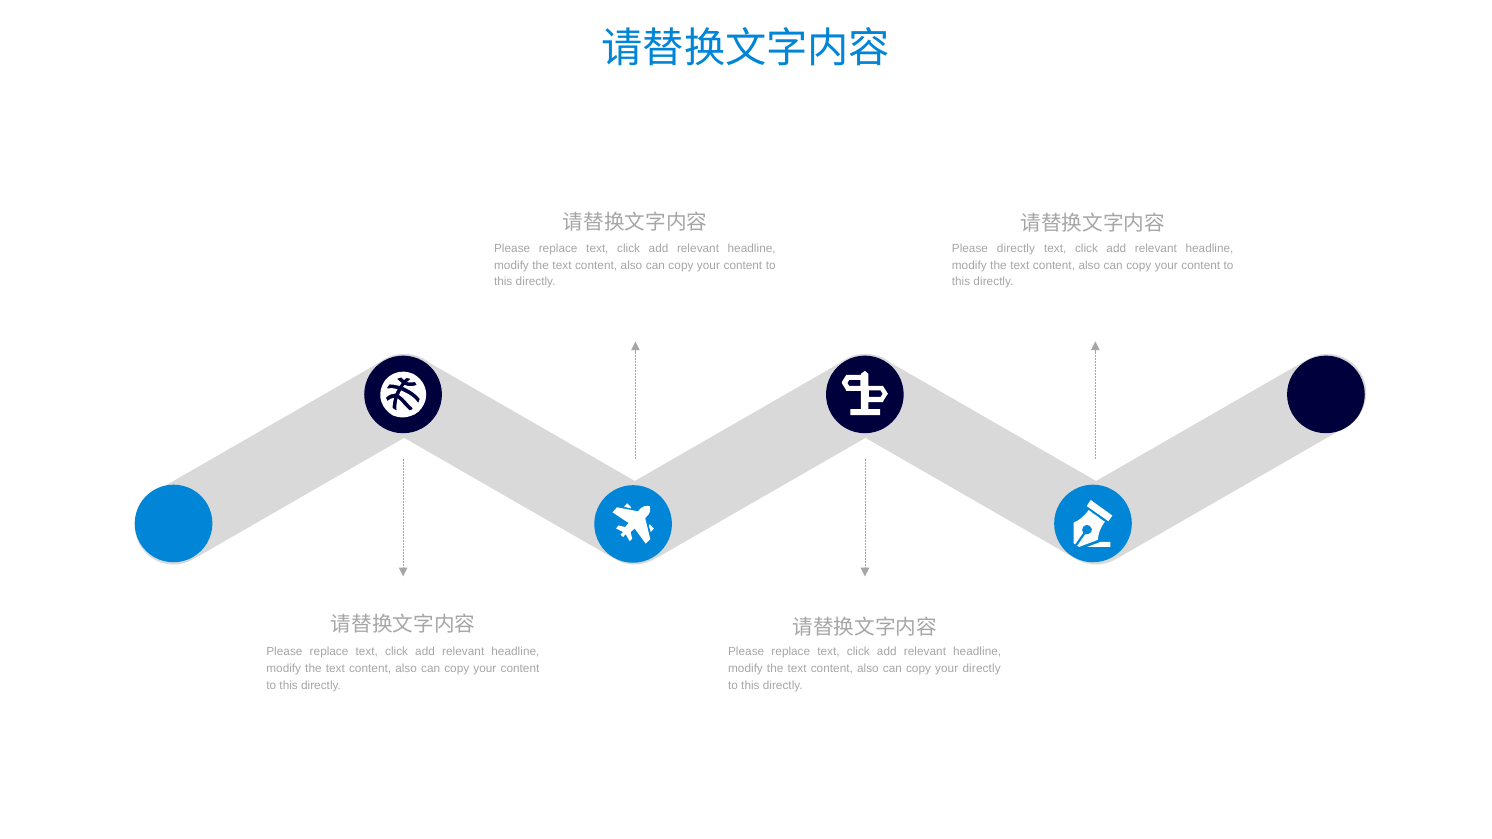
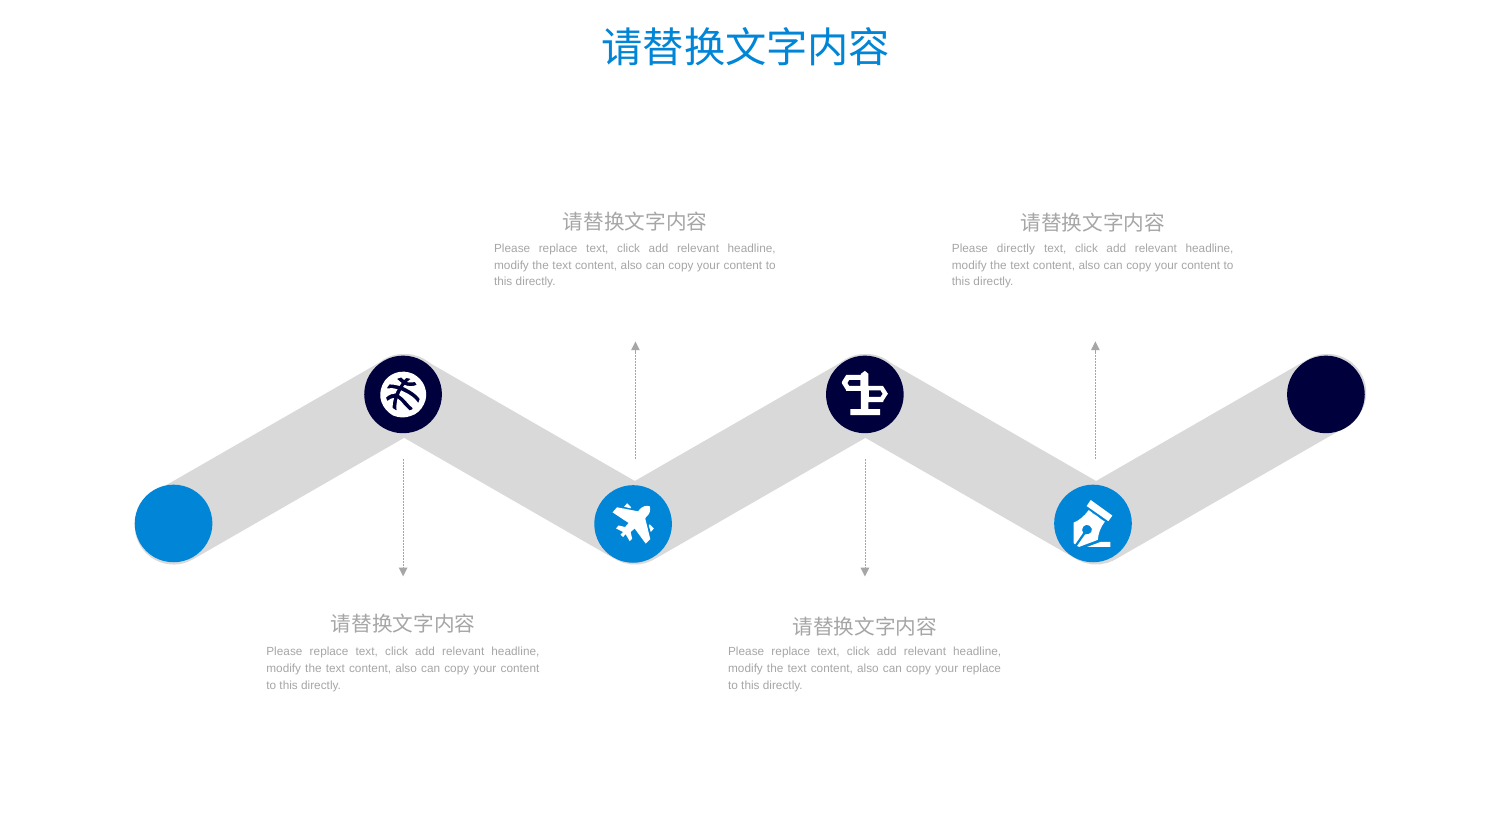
your directly: directly -> replace
